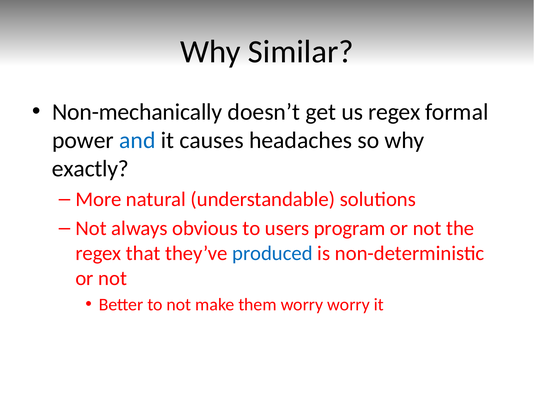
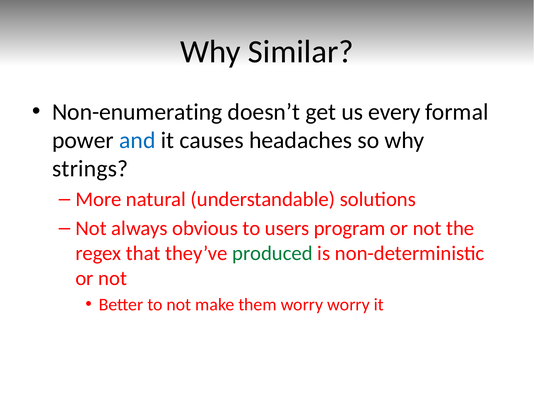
Non-mechanically: Non-mechanically -> Non-enumerating
us regex: regex -> every
exactly: exactly -> strings
produced colour: blue -> green
